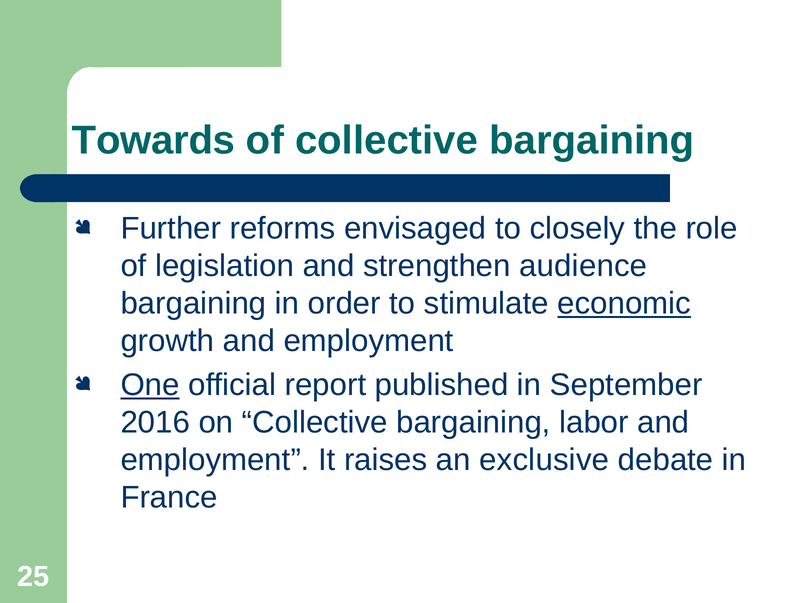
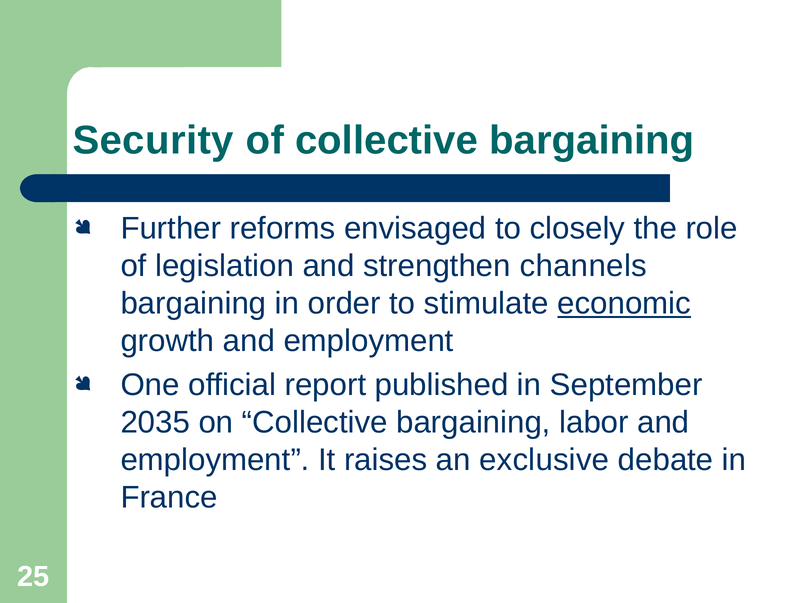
Towards: Towards -> Security
audience: audience -> channels
One underline: present -> none
2016: 2016 -> 2035
